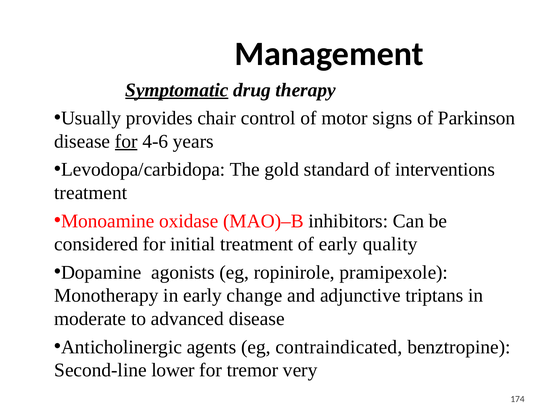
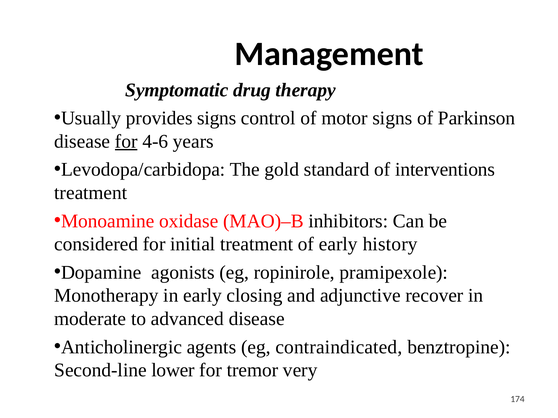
Symptomatic underline: present -> none
provides chair: chair -> signs
quality: quality -> history
change: change -> closing
triptans: triptans -> recover
